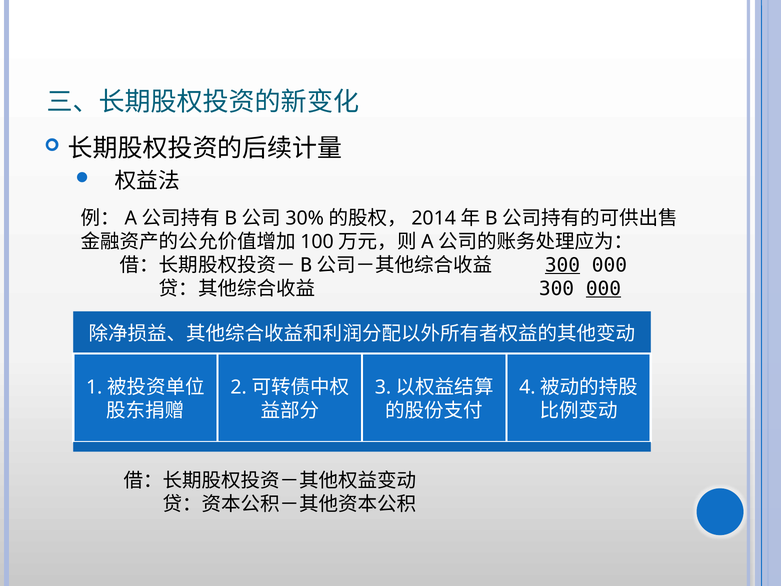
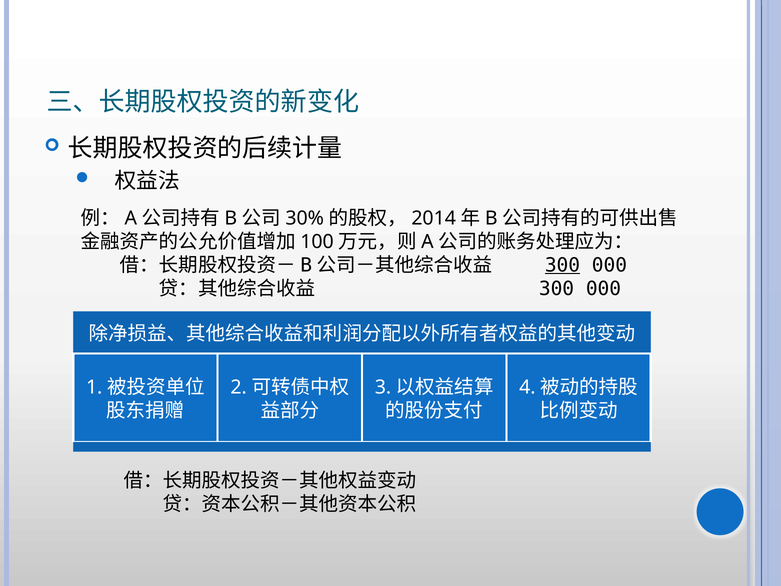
000 at (603, 289) underline: present -> none
